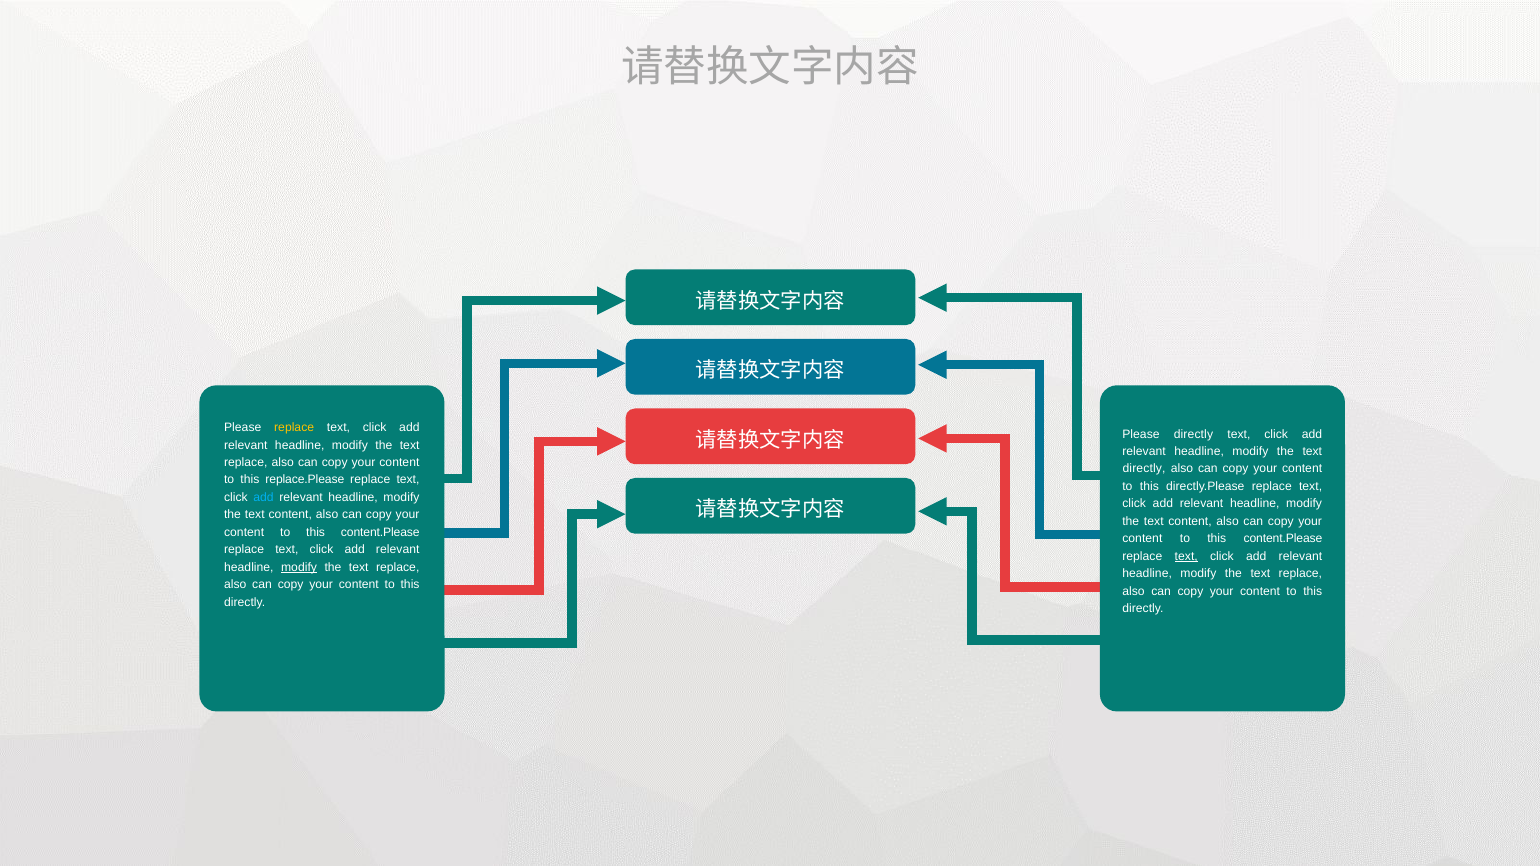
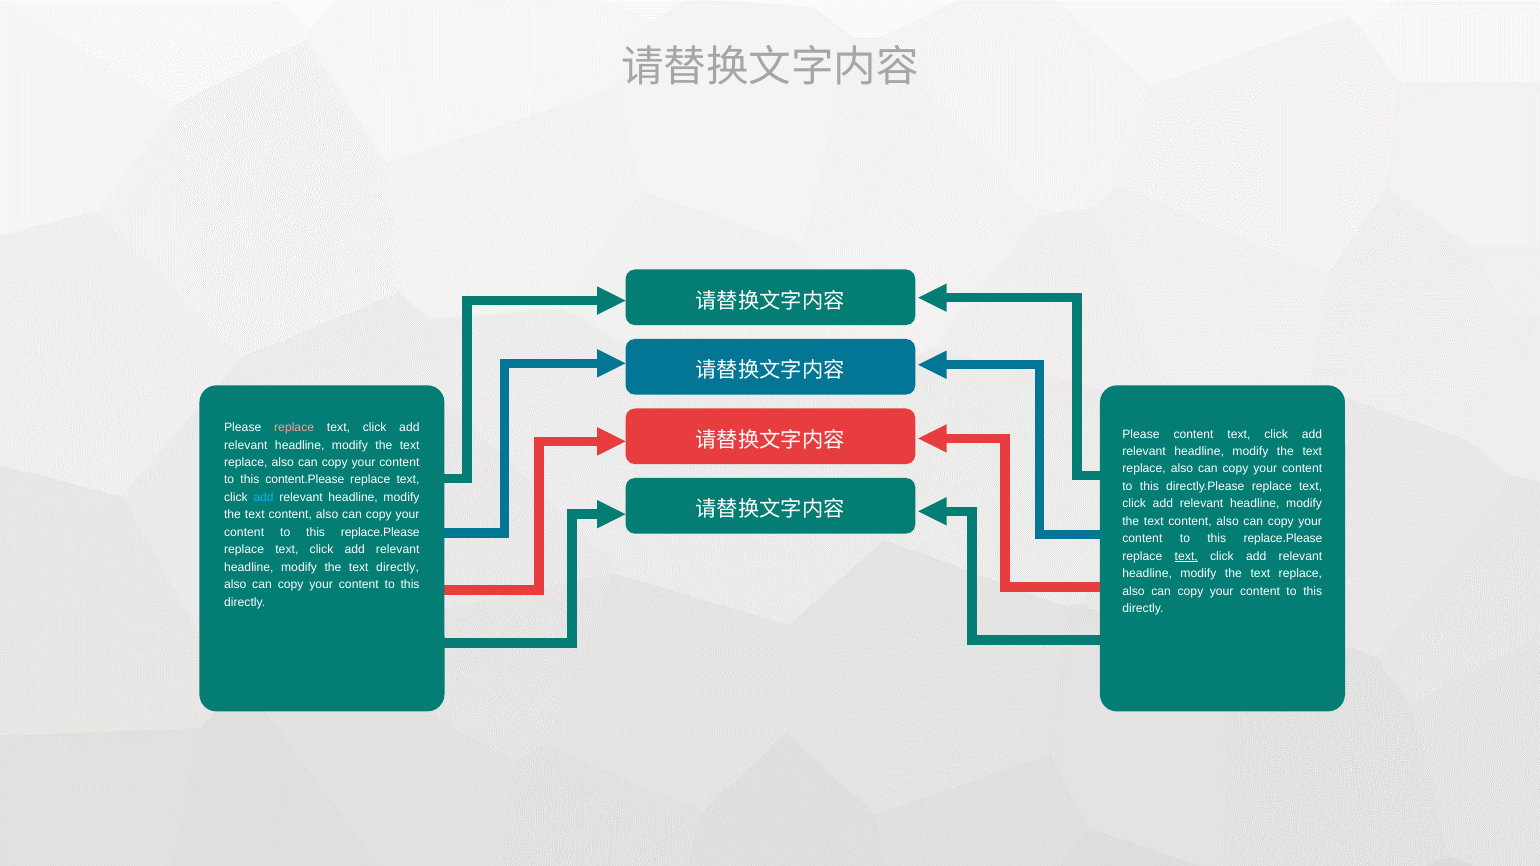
replace at (294, 428) colour: yellow -> pink
Please directly: directly -> content
directly at (1144, 469): directly -> replace
replace.Please: replace.Please -> content.Please
content.Please at (380, 532): content.Please -> replace.Please
content.Please at (1283, 539): content.Please -> replace.Please
modify at (299, 567) underline: present -> none
replace at (398, 567): replace -> directly
